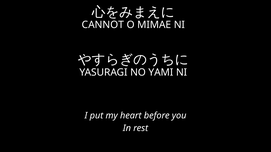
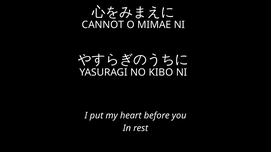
YAMI: YAMI -> KIBO
